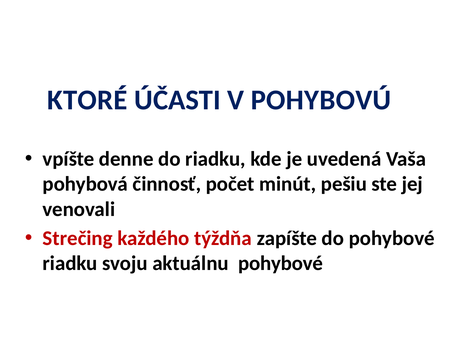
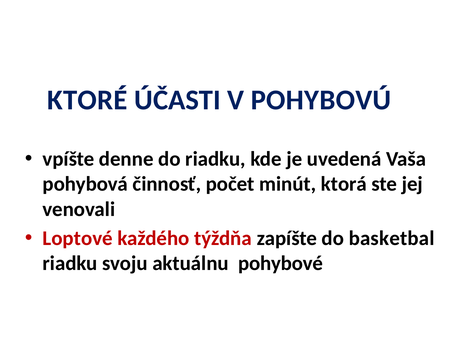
pešiu: pešiu -> ktorá
Strečing: Strečing -> Loptové
do pohybové: pohybové -> basketbal
